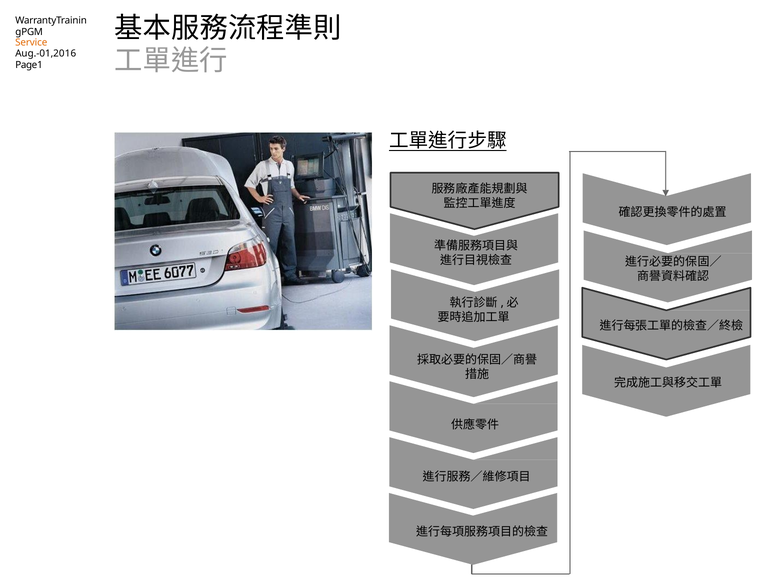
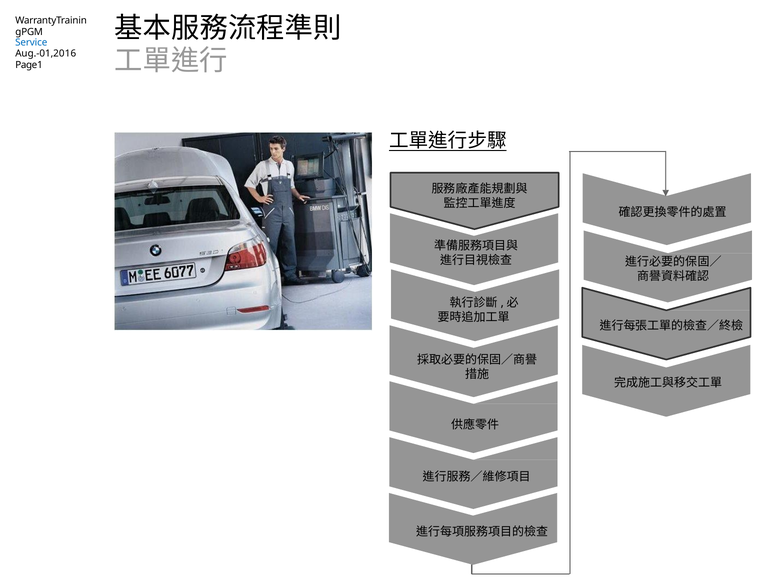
Service colour: orange -> blue
